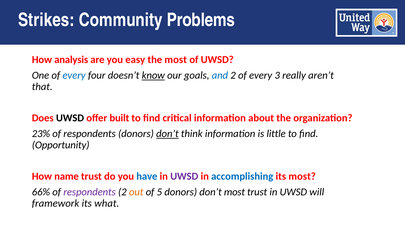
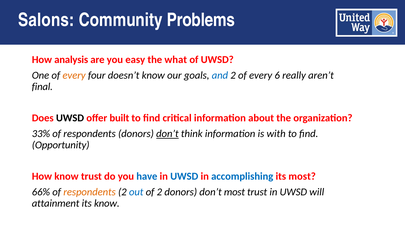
Strikes: Strikes -> Salons
the most: most -> what
every at (74, 75) colour: blue -> orange
know at (153, 75) underline: present -> none
3: 3 -> 6
that: that -> final
23%: 23% -> 33%
little: little -> with
How name: name -> know
UWSD at (184, 176) colour: purple -> blue
respondents at (90, 192) colour: purple -> orange
out colour: orange -> blue
of 5: 5 -> 2
framework: framework -> attainment
its what: what -> know
